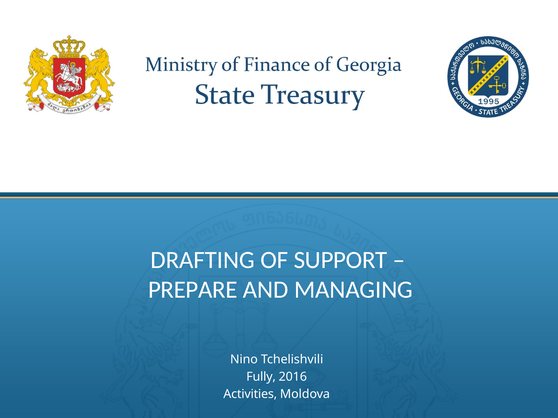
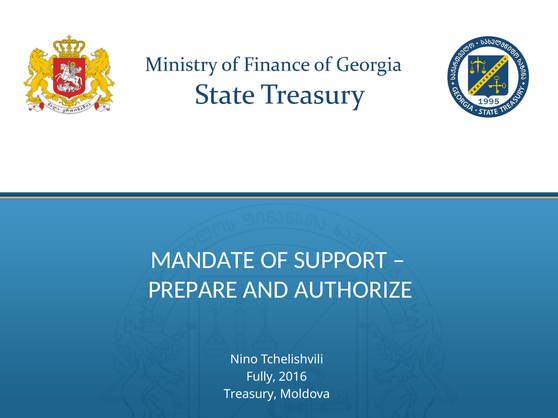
DRAFTING: DRAFTING -> MANDATE
MANAGING: MANAGING -> AUTHORIZE
Activities: Activities -> Treasury
